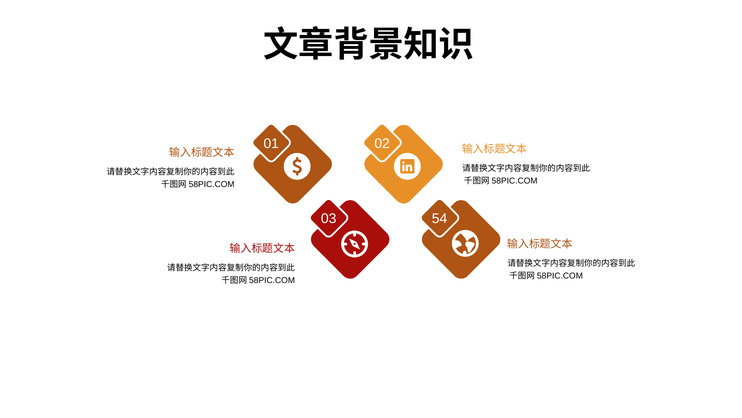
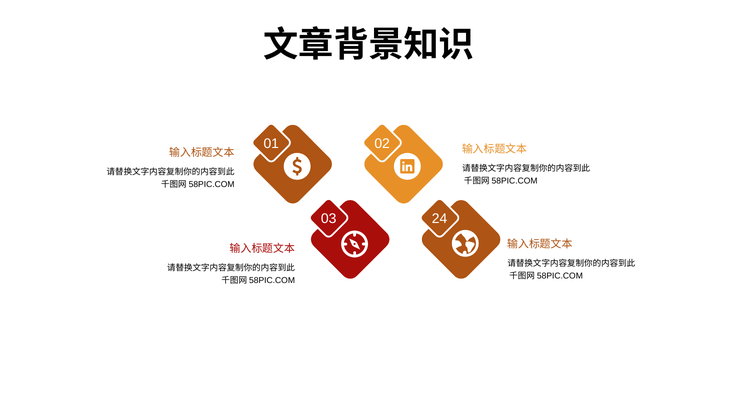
54: 54 -> 24
